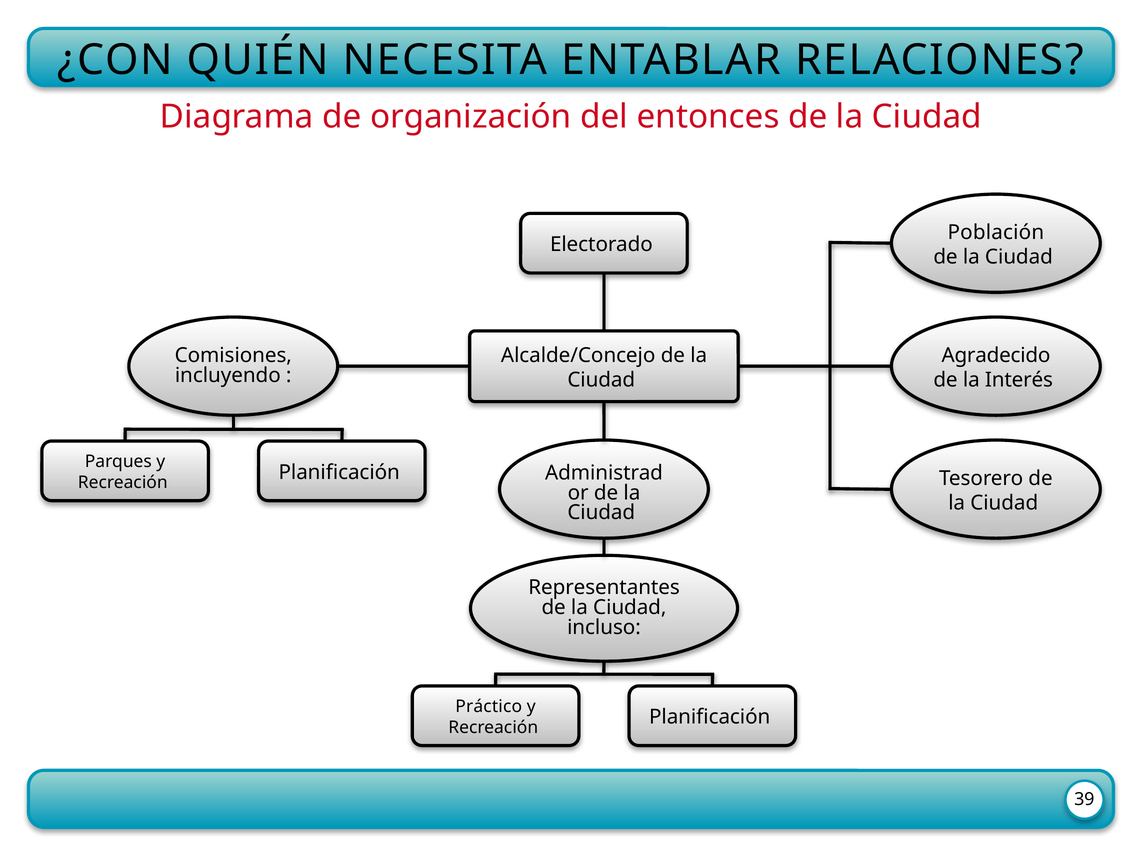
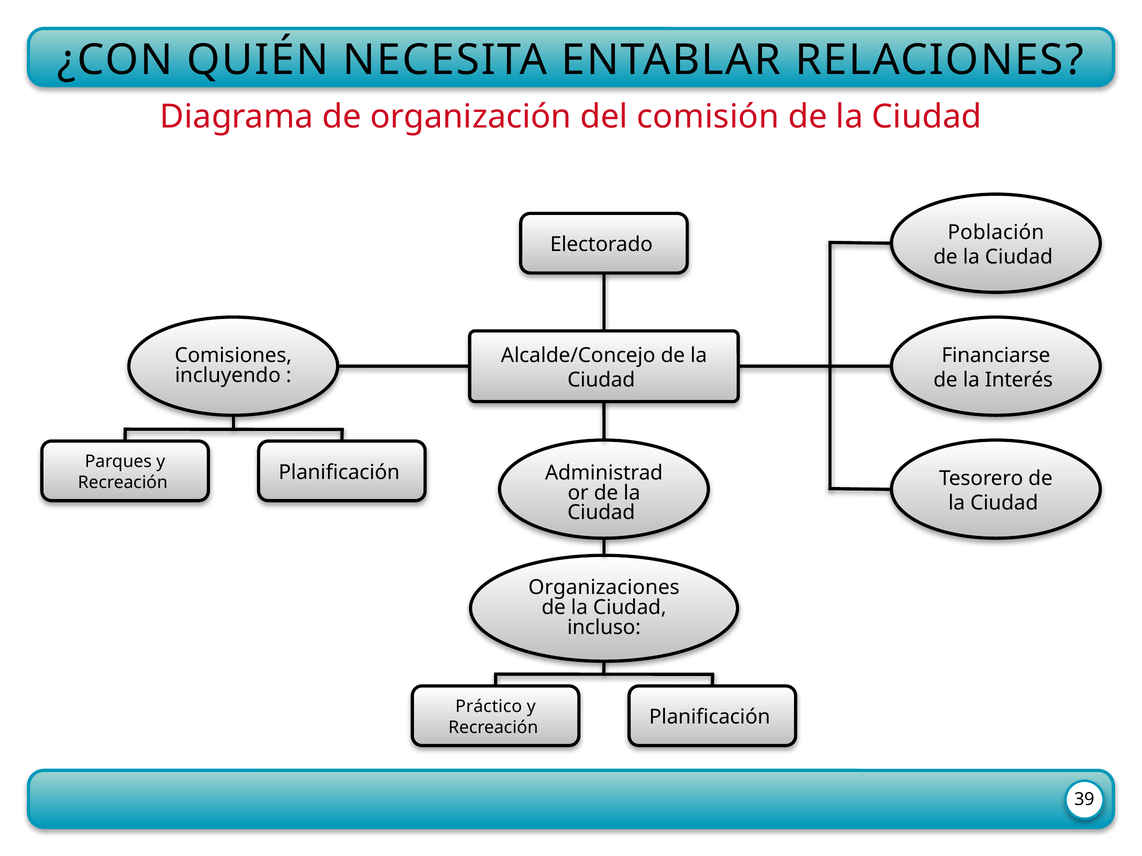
entonces: entonces -> comisión
Agradecido: Agradecido -> Financiarse
Representantes: Representantes -> Organizaciones
